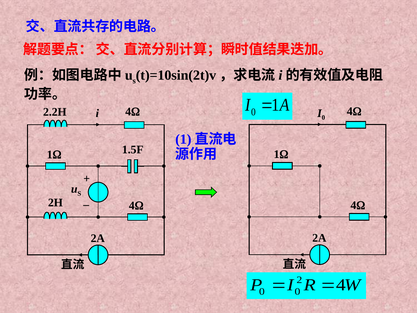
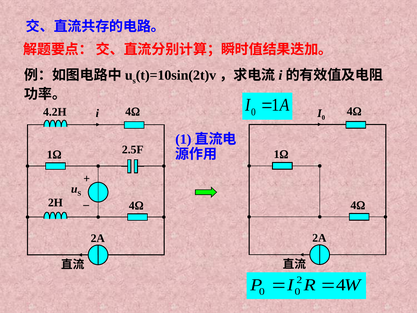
2.2H: 2.2H -> 4.2H
1.5F: 1.5F -> 2.5F
